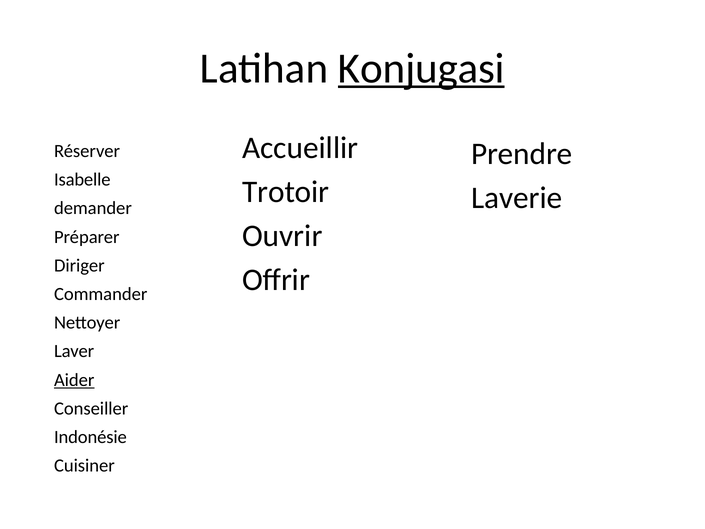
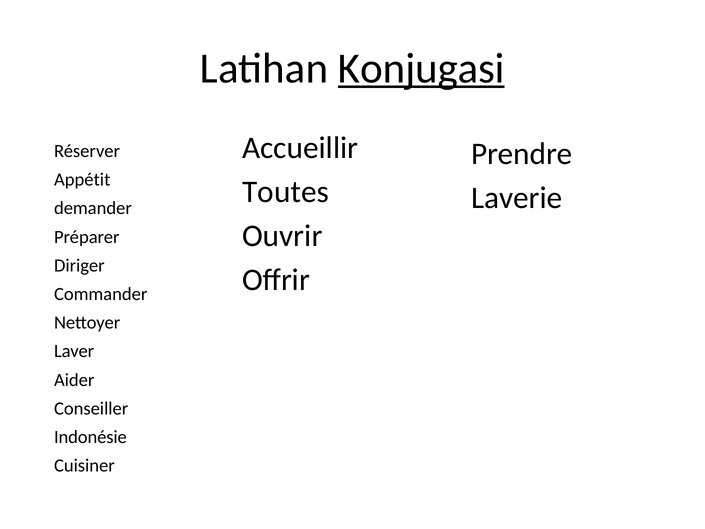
Isabelle: Isabelle -> Appétit
Trotoir: Trotoir -> Toutes
Aider underline: present -> none
